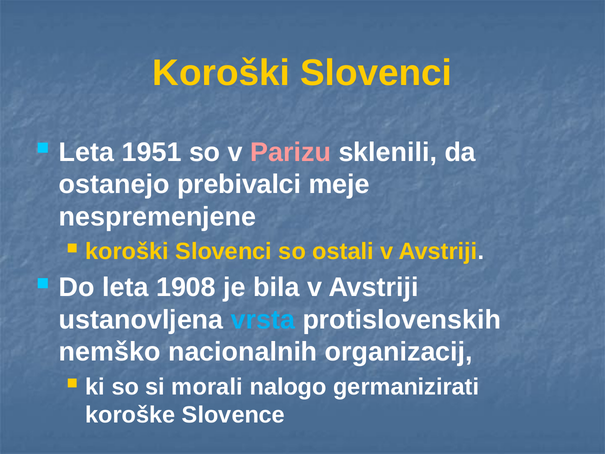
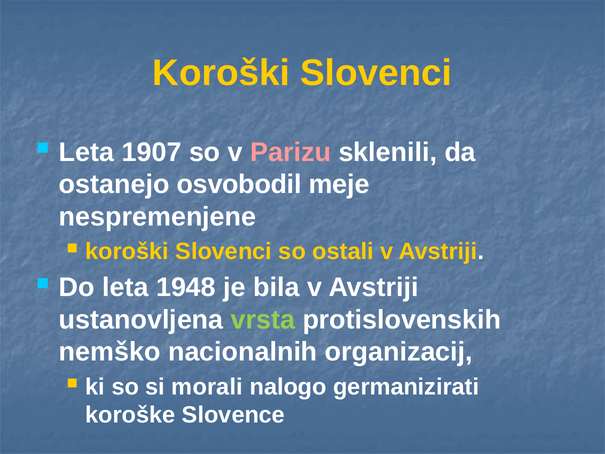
1951: 1951 -> 1907
prebivalci: prebivalci -> osvobodil
1908: 1908 -> 1948
vrsta colour: light blue -> light green
